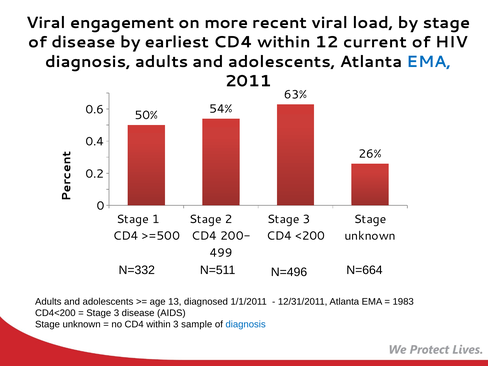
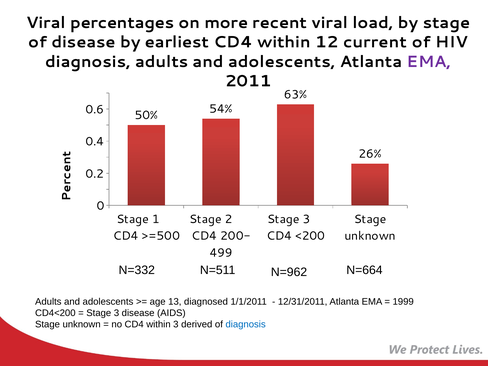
engagement: engagement -> percentages
EMA at (429, 62) colour: blue -> purple
N=496: N=496 -> N=962
1983: 1983 -> 1999
sample: sample -> derived
